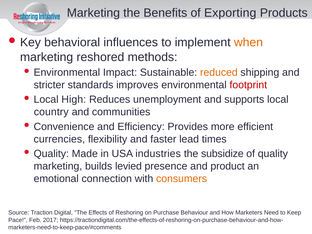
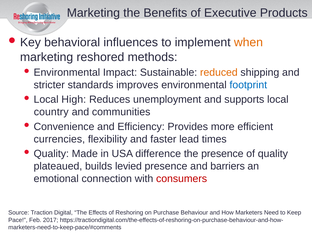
Exporting: Exporting -> Executive
footprint colour: red -> blue
industries: industries -> difference
the subsidize: subsidize -> presence
marketing at (58, 166): marketing -> plateaued
product: product -> barriers
consumers colour: orange -> red
